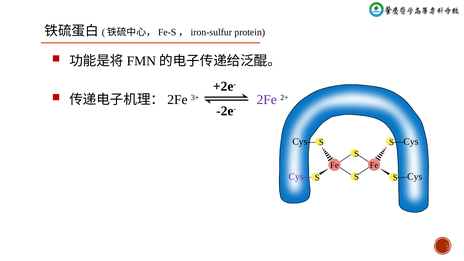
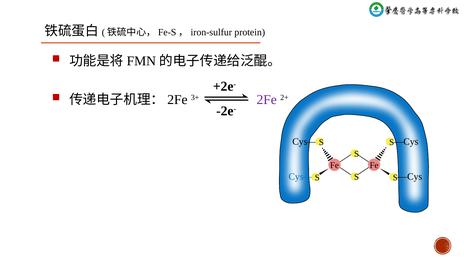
Cys— at (301, 177) colour: purple -> blue
